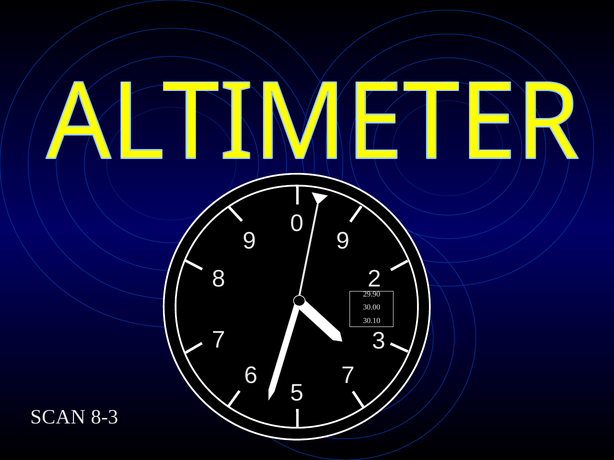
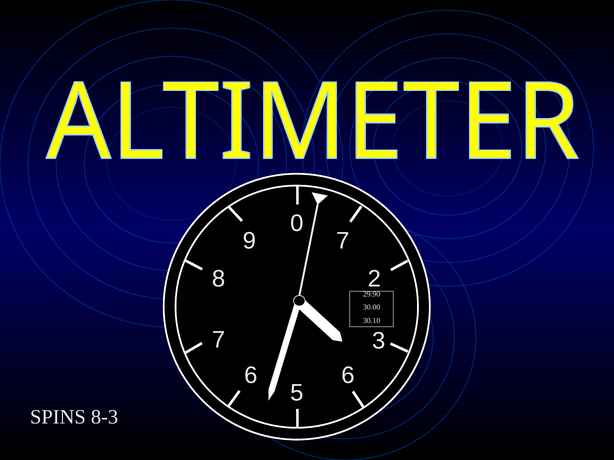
9 9: 9 -> 7
6 7: 7 -> 6
SCAN: SCAN -> SPINS
